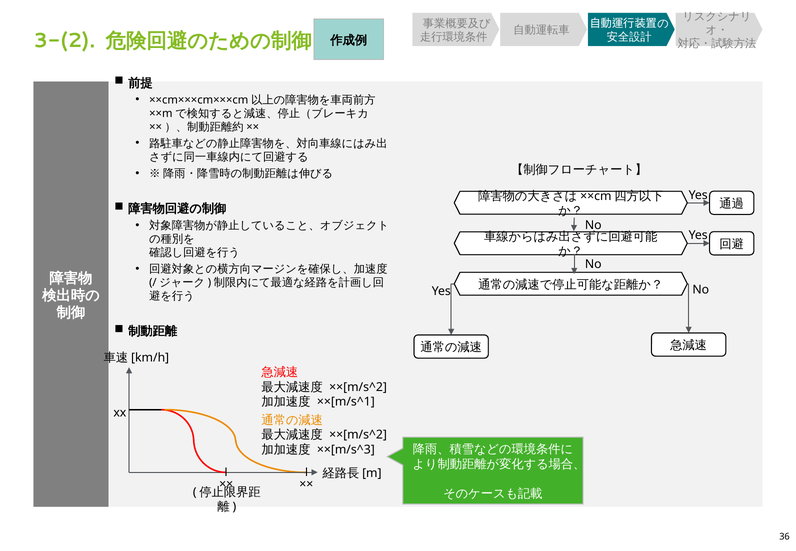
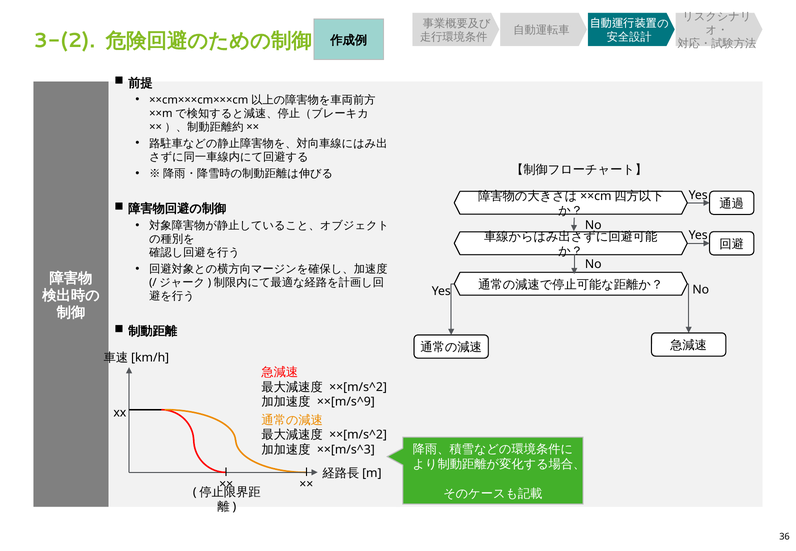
××[m/s^1: ××[m/s^1 -> ××[m/s^9
